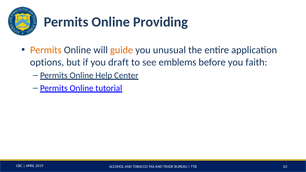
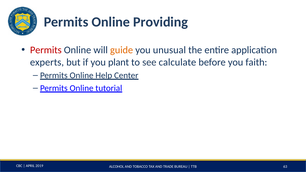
Permits at (46, 50) colour: orange -> red
options: options -> experts
draft: draft -> plant
emblems: emblems -> calculate
